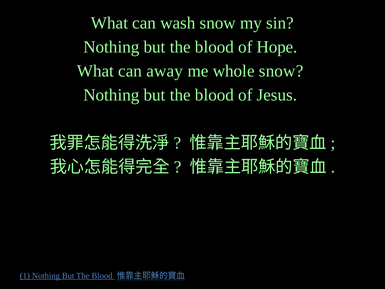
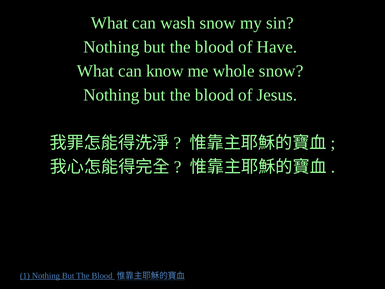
Hope: Hope -> Have
away: away -> know
